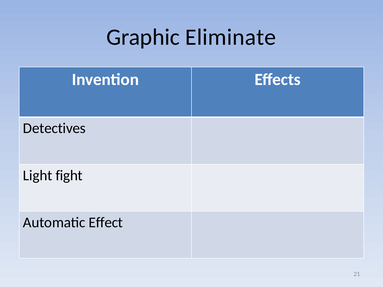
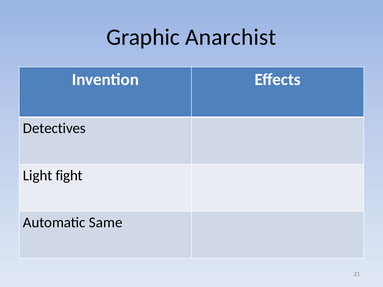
Eliminate: Eliminate -> Anarchist
Effect: Effect -> Same
